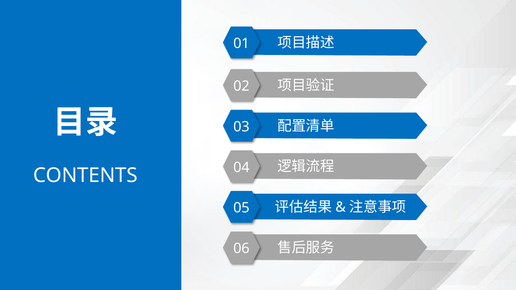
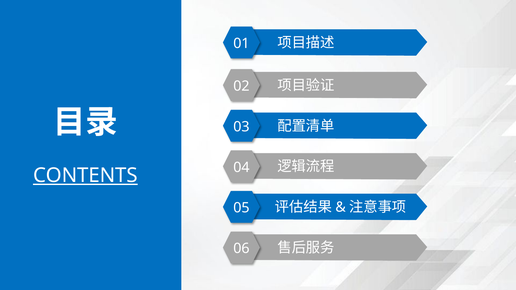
CONTENTS underline: none -> present
